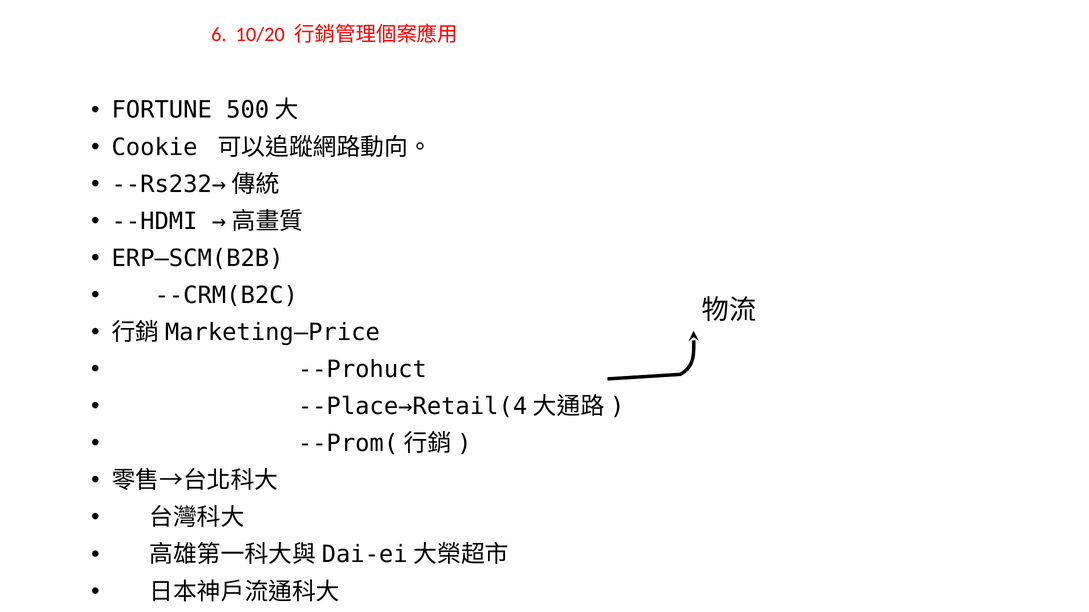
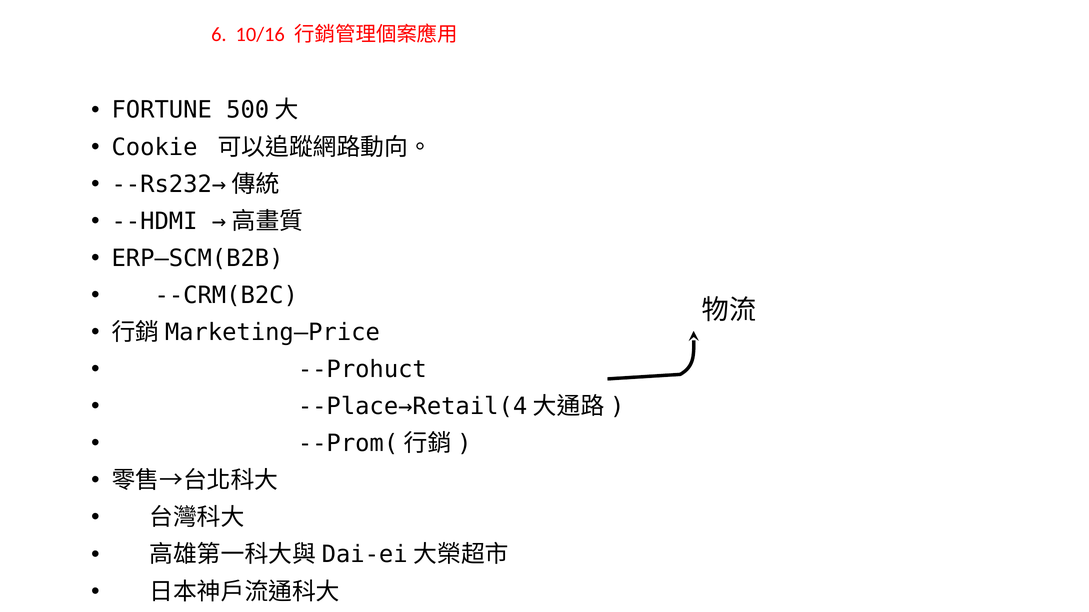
10/20: 10/20 -> 10/16
